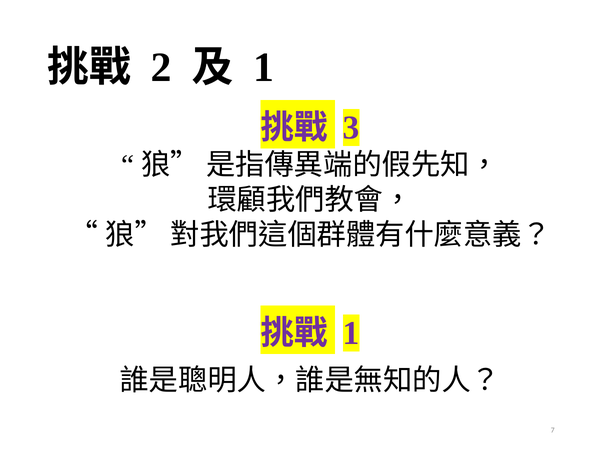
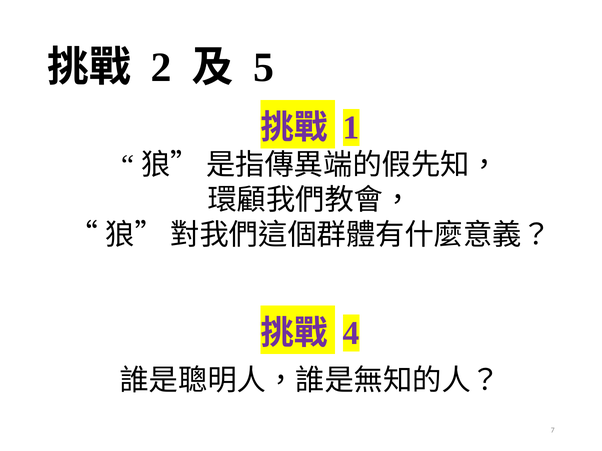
1 at (264, 67): 1 -> 5
3: 3 -> 1
1 at (351, 334): 1 -> 4
